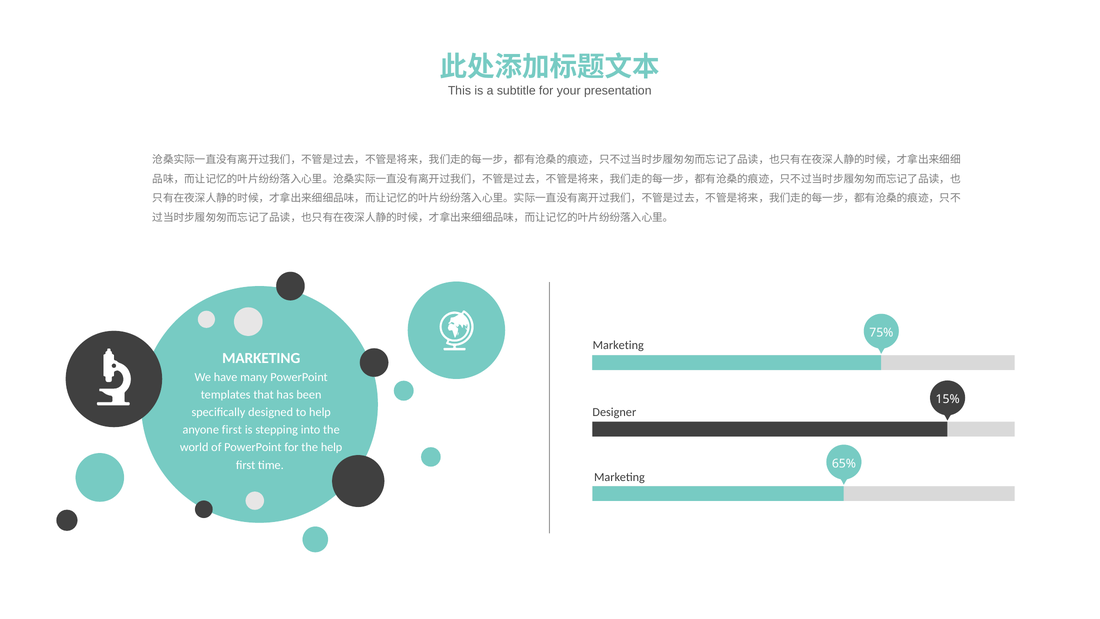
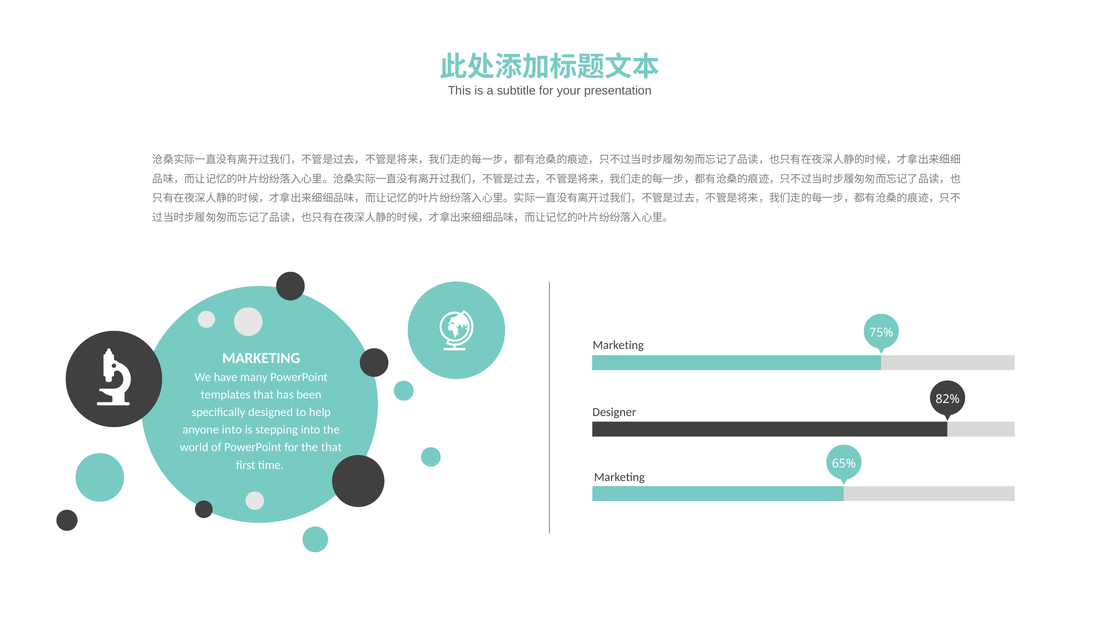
15%: 15% -> 82%
anyone first: first -> into
the help: help -> that
